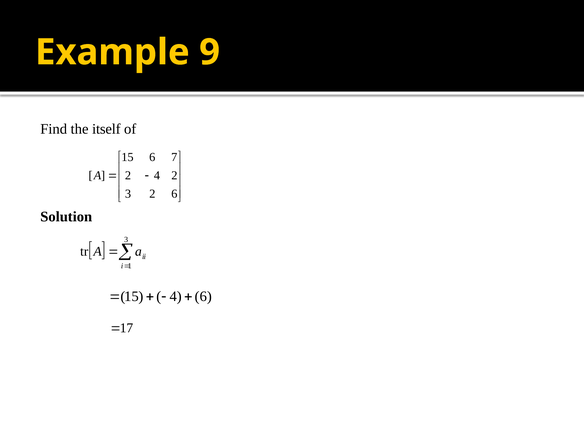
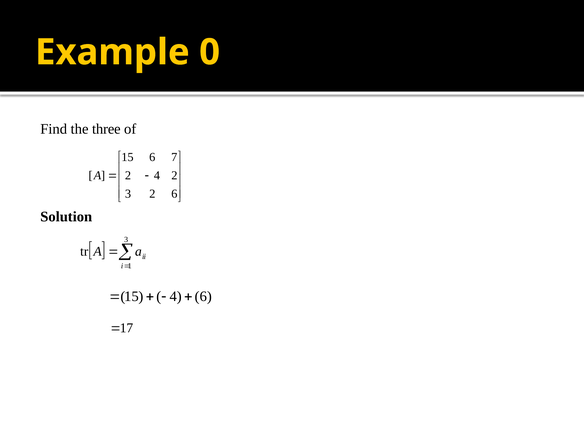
9: 9 -> 0
itself: itself -> three
